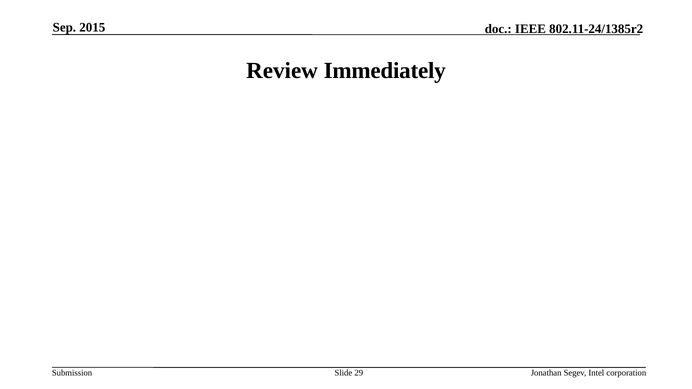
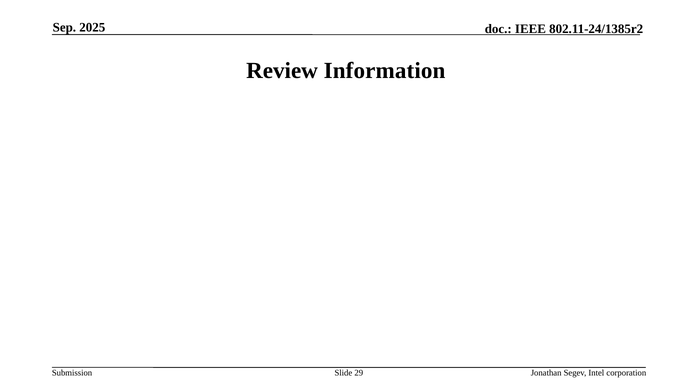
2015: 2015 -> 2025
Immediately: Immediately -> Information
